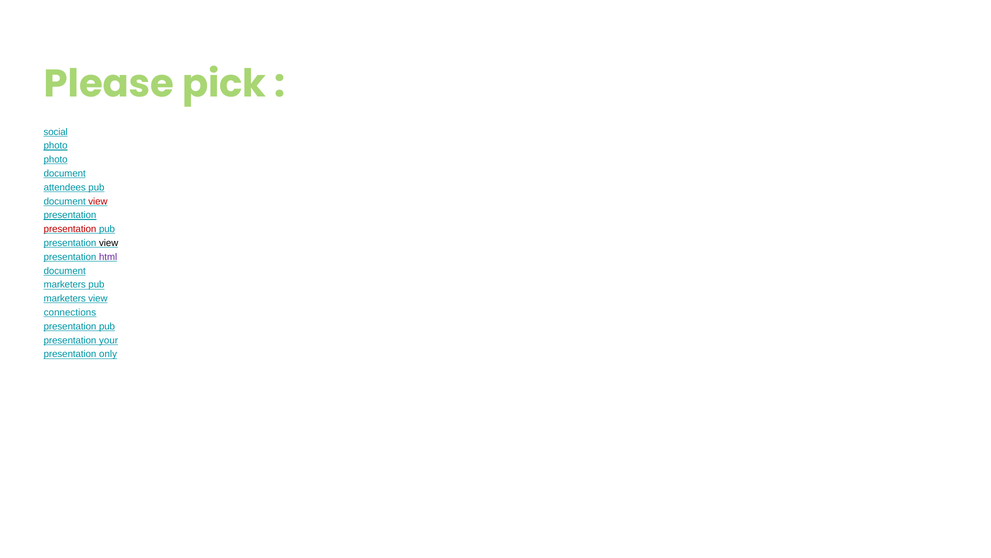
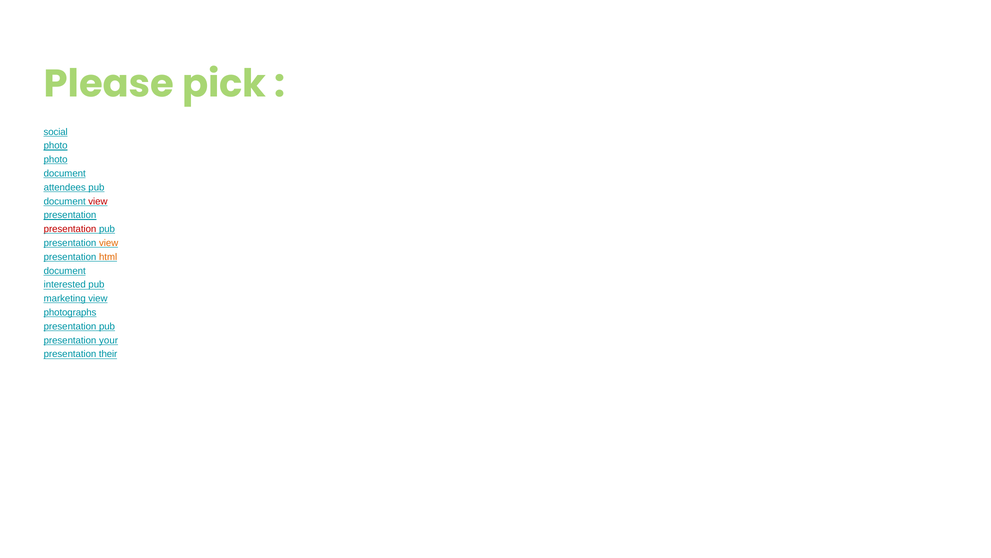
view at (109, 243) colour: black -> orange
html colour: purple -> orange
marketers at (65, 284): marketers -> interested
marketers at (65, 298): marketers -> marketing
connections: connections -> photographs
only: only -> their
